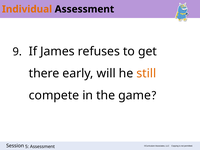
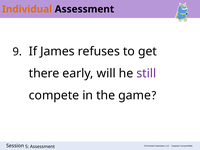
still colour: orange -> purple
